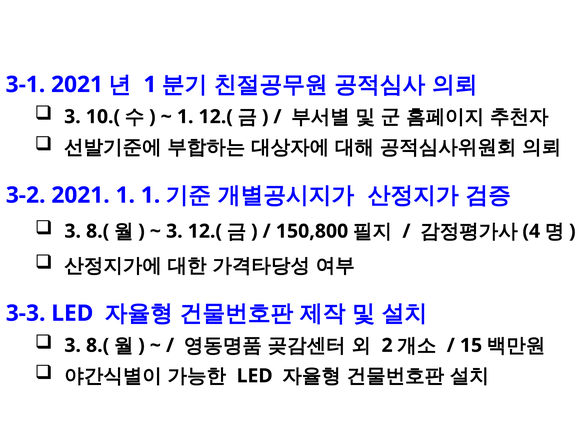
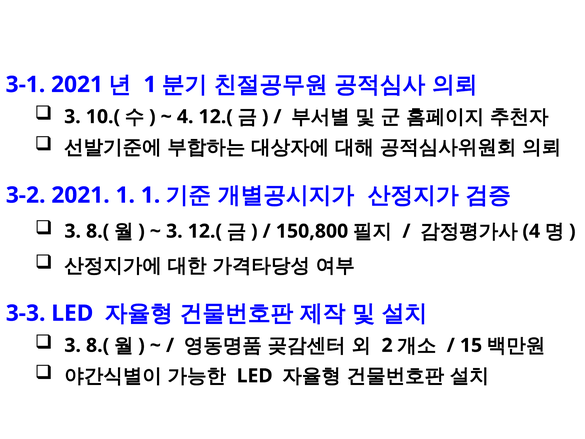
1 at (185, 117): 1 -> 4
